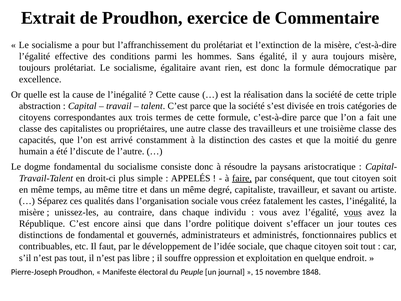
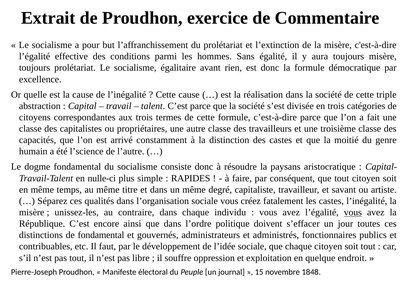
l’discute: l’discute -> l’science
droit-ci: droit-ci -> nulle-ci
APPELÉS: APPELÉS -> RAPIDES
faire underline: present -> none
